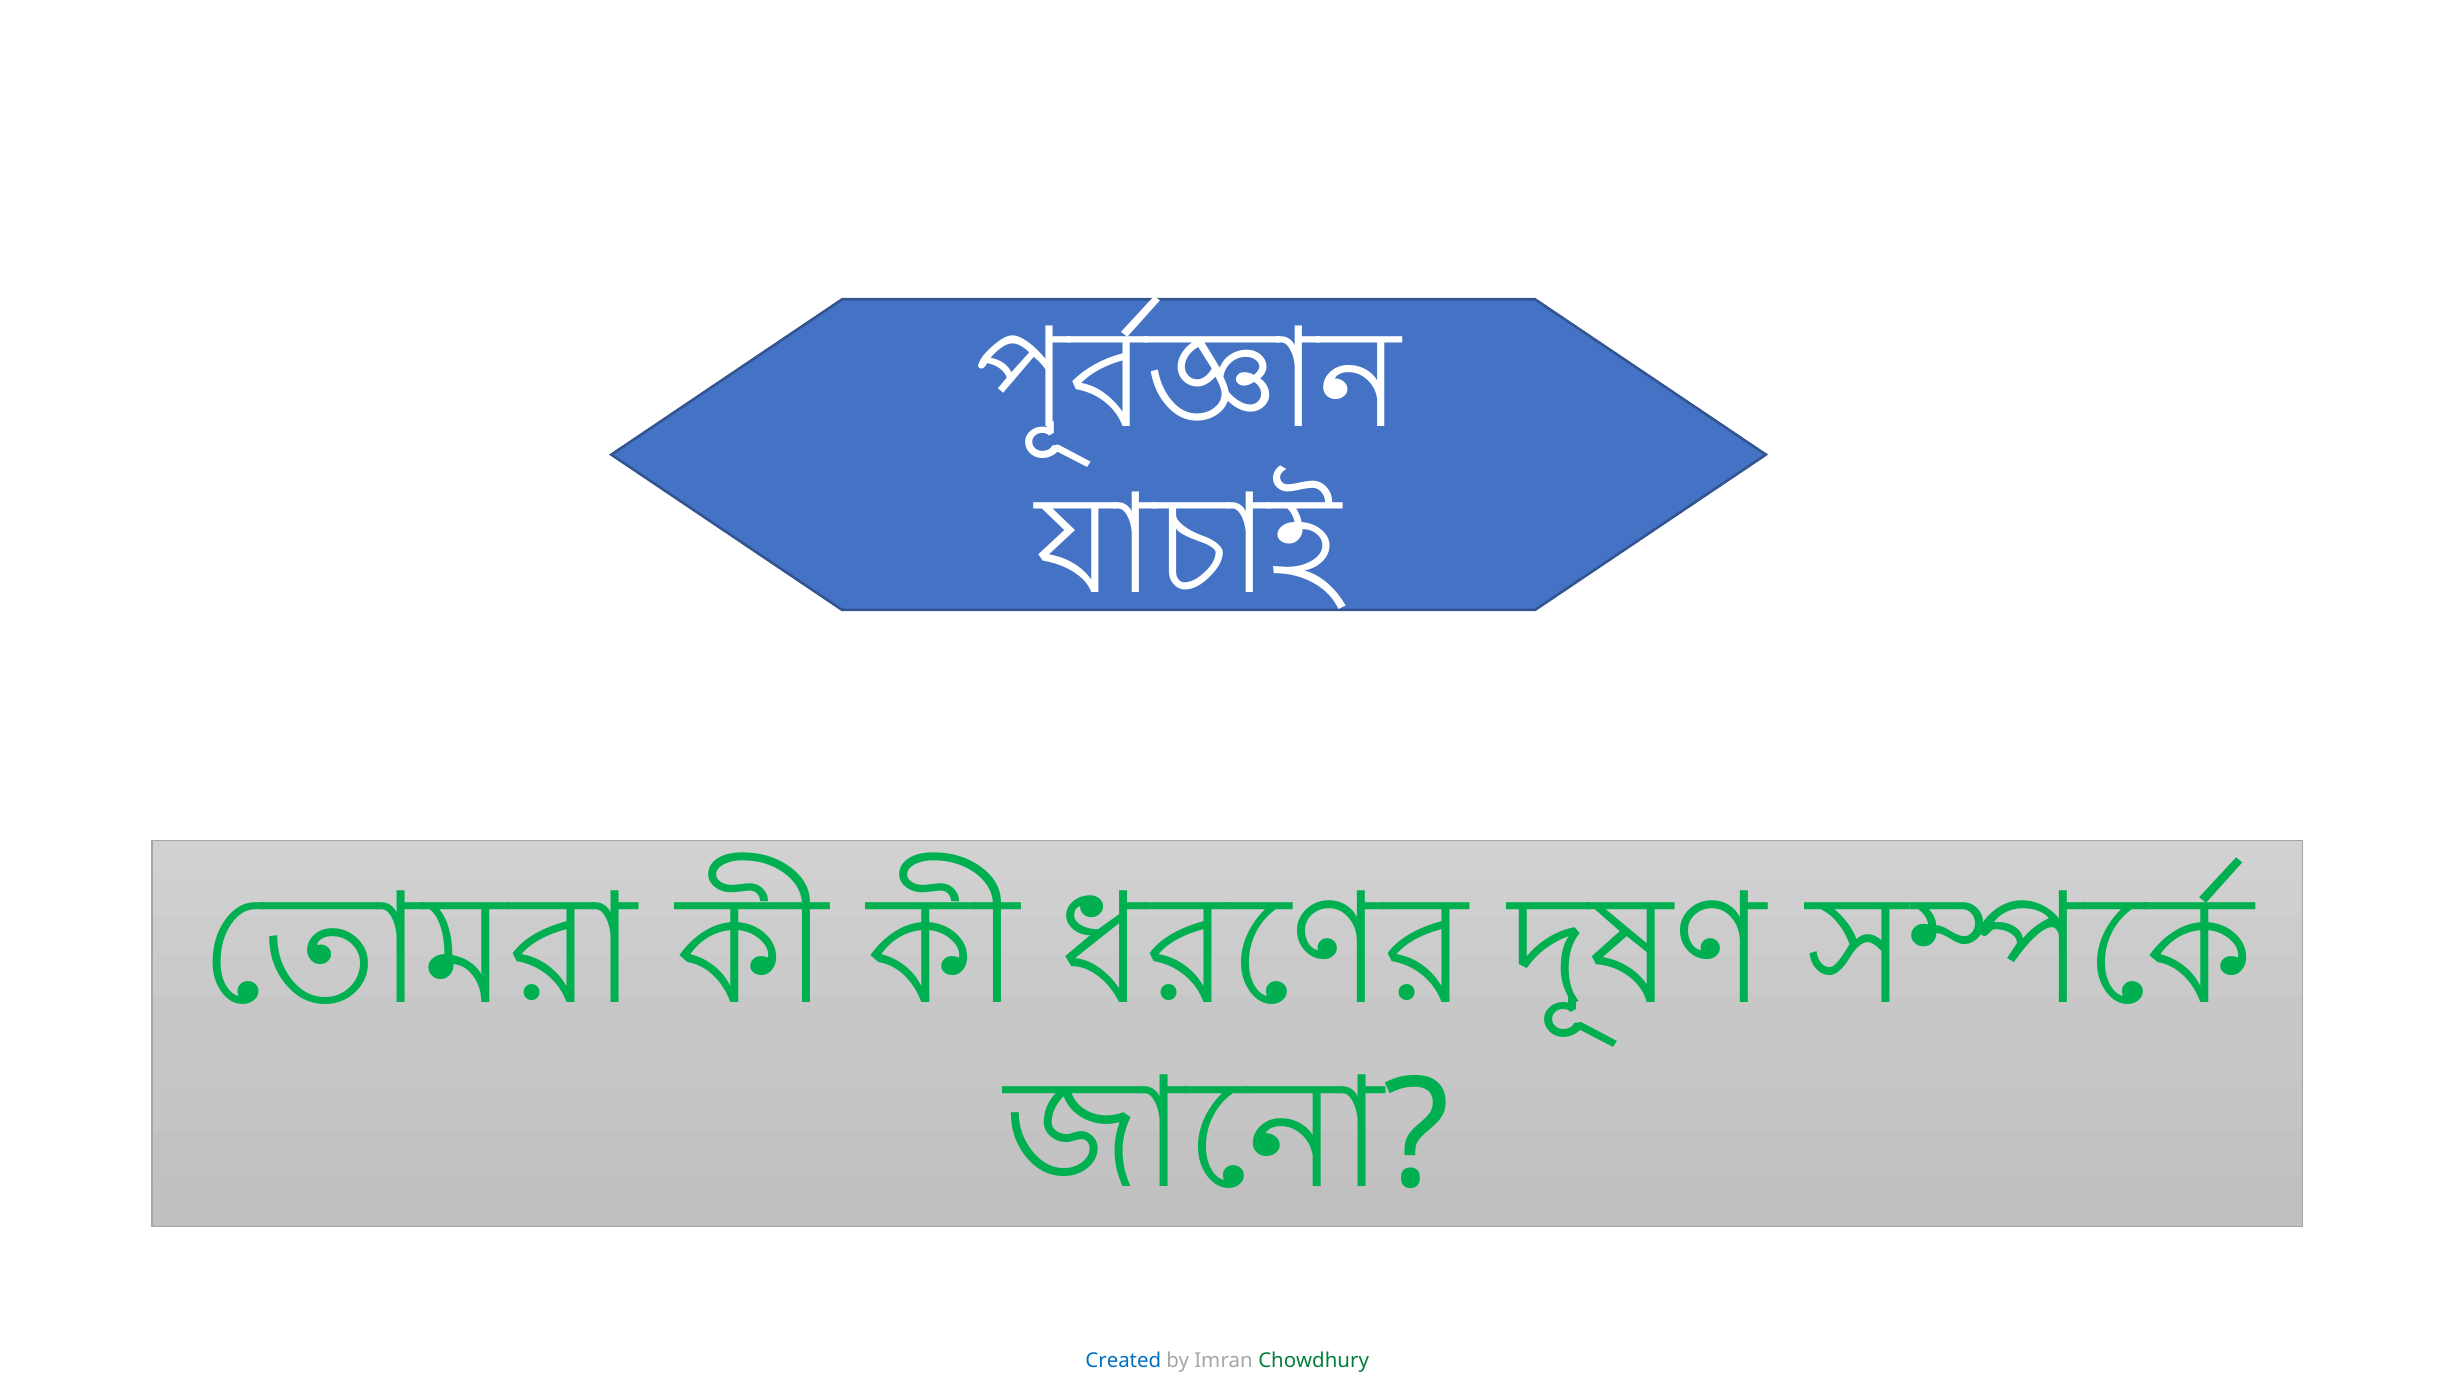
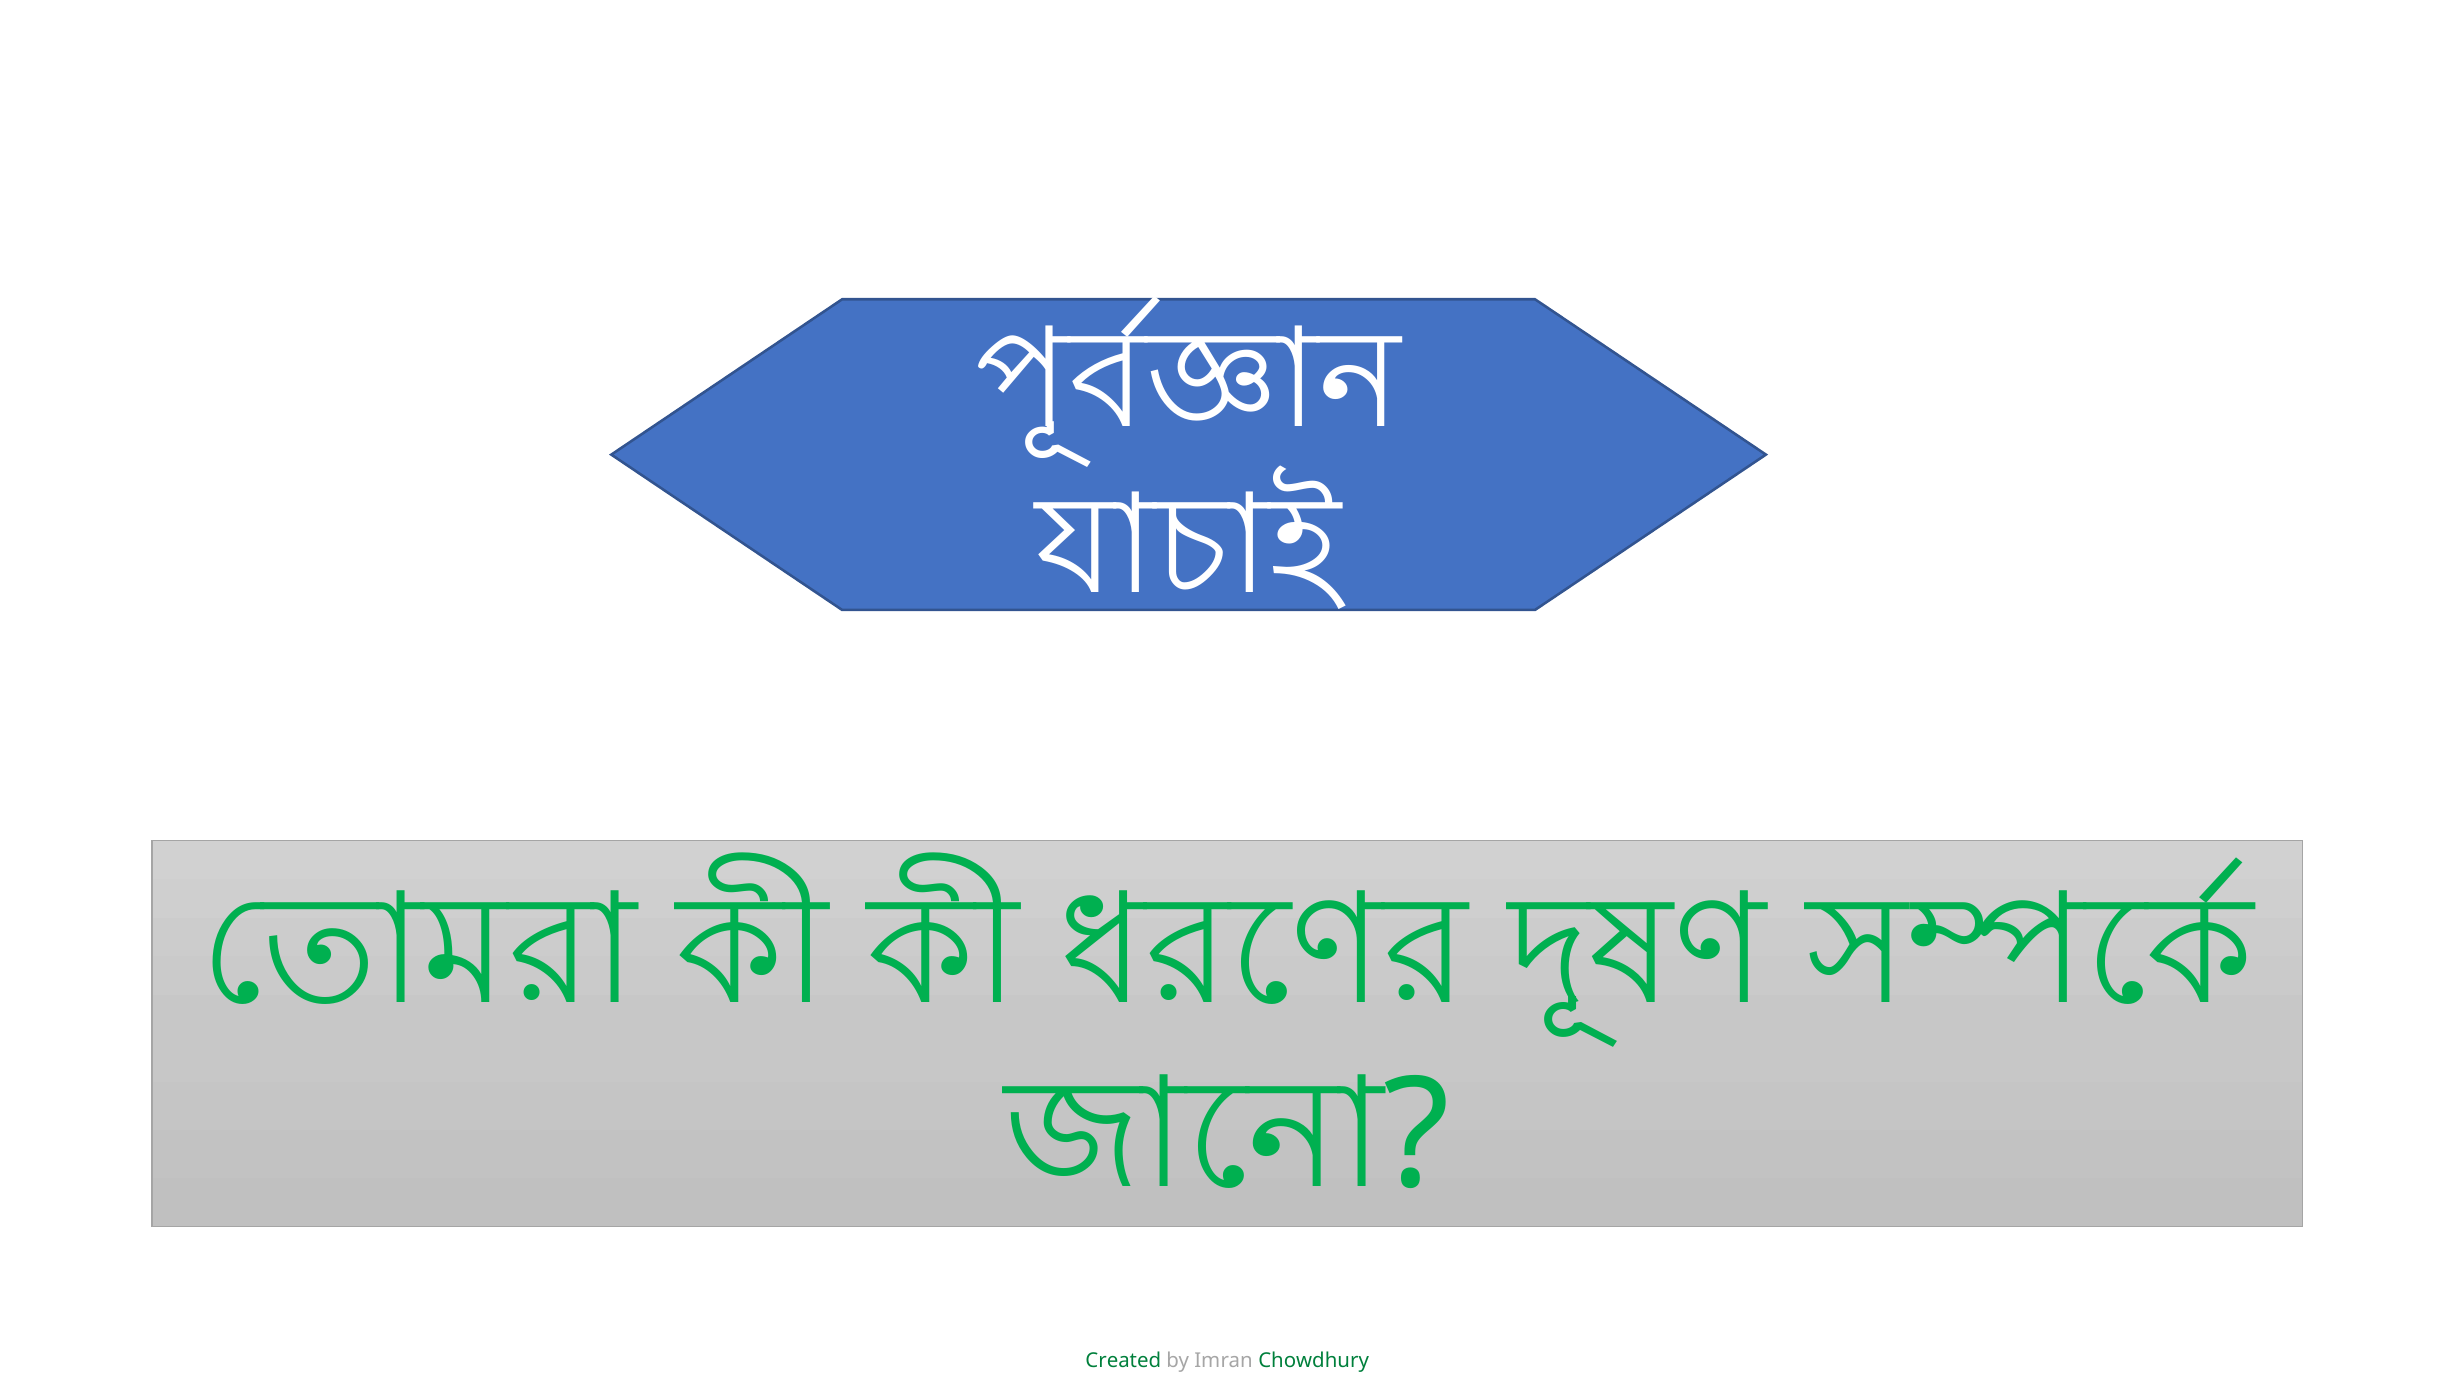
Created colour: blue -> green
